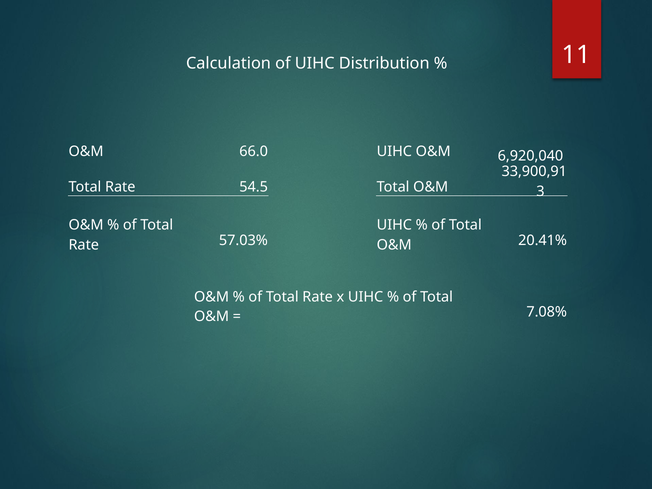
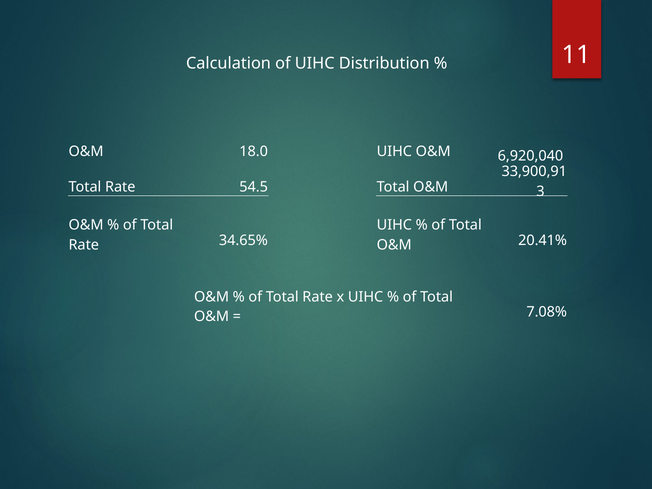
66.0: 66.0 -> 18.0
57.03%: 57.03% -> 34.65%
